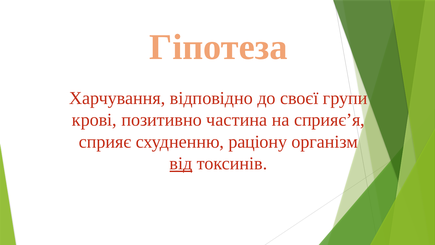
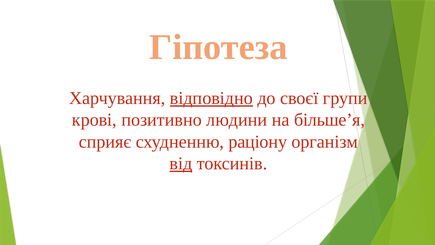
відповідно underline: none -> present
частина: частина -> людини
сприяє’я: сприяє’я -> більше’я
